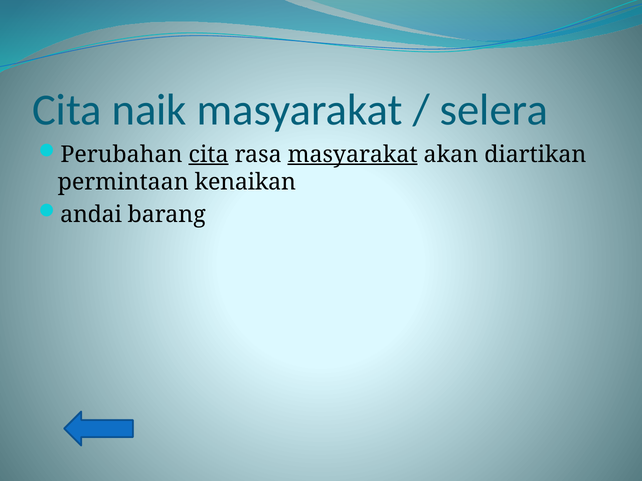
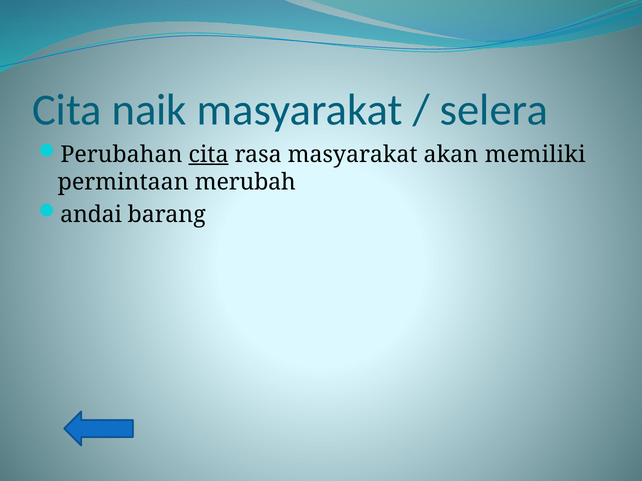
masyarakat at (353, 155) underline: present -> none
diartikan: diartikan -> memiliki
kenaikan: kenaikan -> merubah
